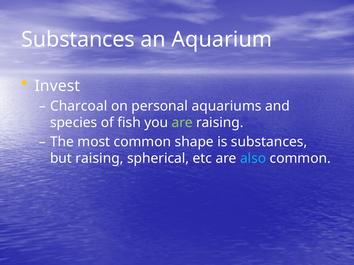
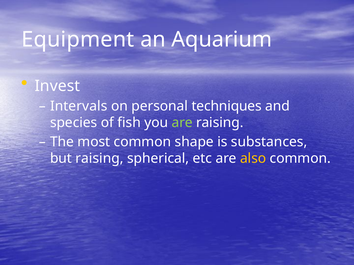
Substances at (78, 40): Substances -> Equipment
Charcoal: Charcoal -> Intervals
aquariums: aquariums -> techniques
also colour: light blue -> yellow
